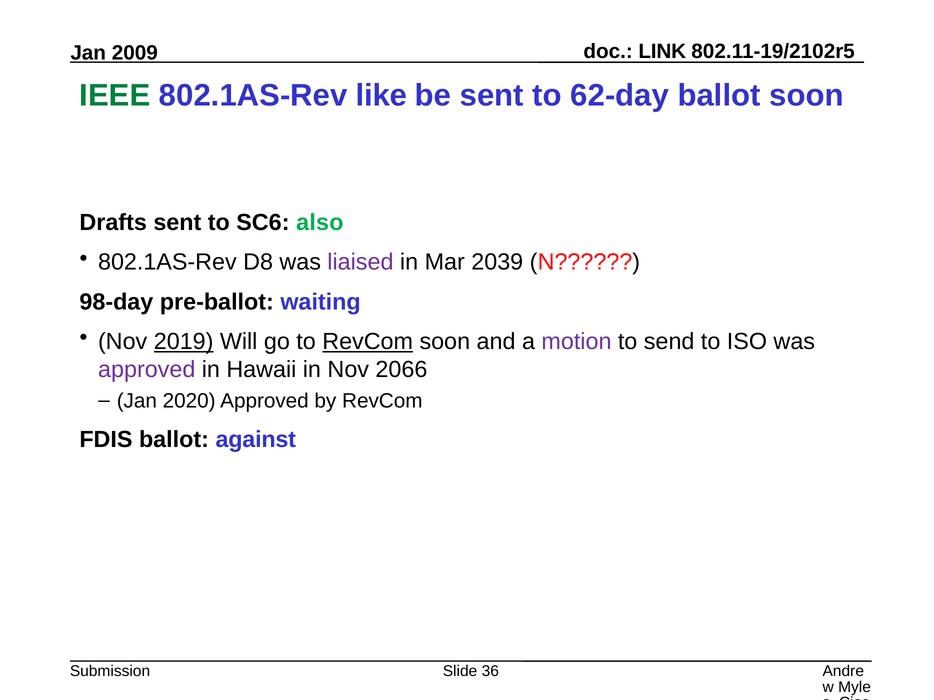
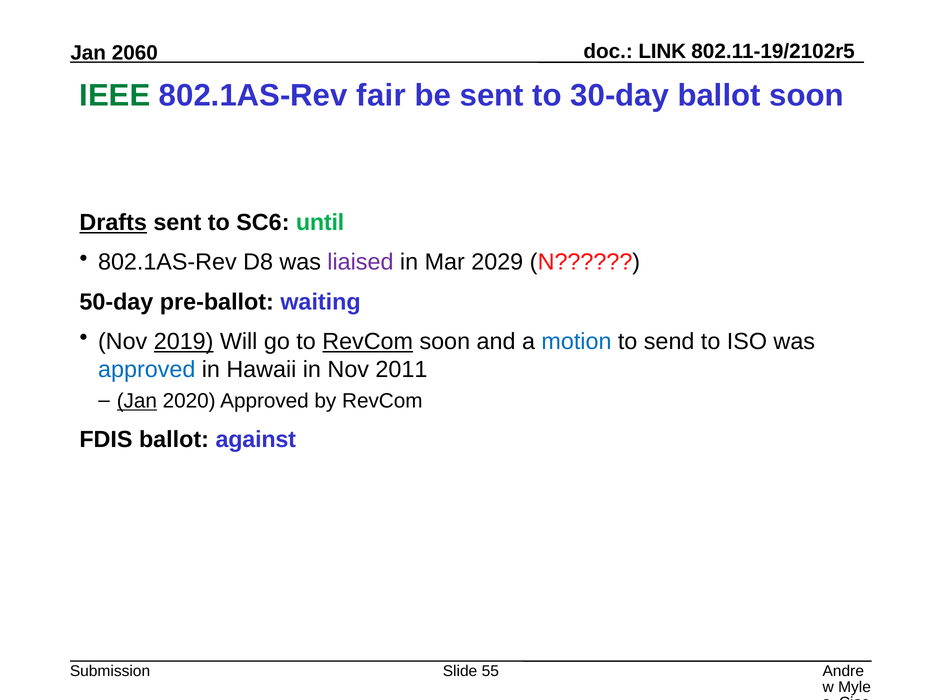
2009: 2009 -> 2060
like: like -> fair
62-day: 62-day -> 30-day
Drafts underline: none -> present
also: also -> until
2039: 2039 -> 2029
98-day: 98-day -> 50-day
motion colour: purple -> blue
approved at (147, 370) colour: purple -> blue
2066: 2066 -> 2011
Jan at (137, 401) underline: none -> present
36: 36 -> 55
